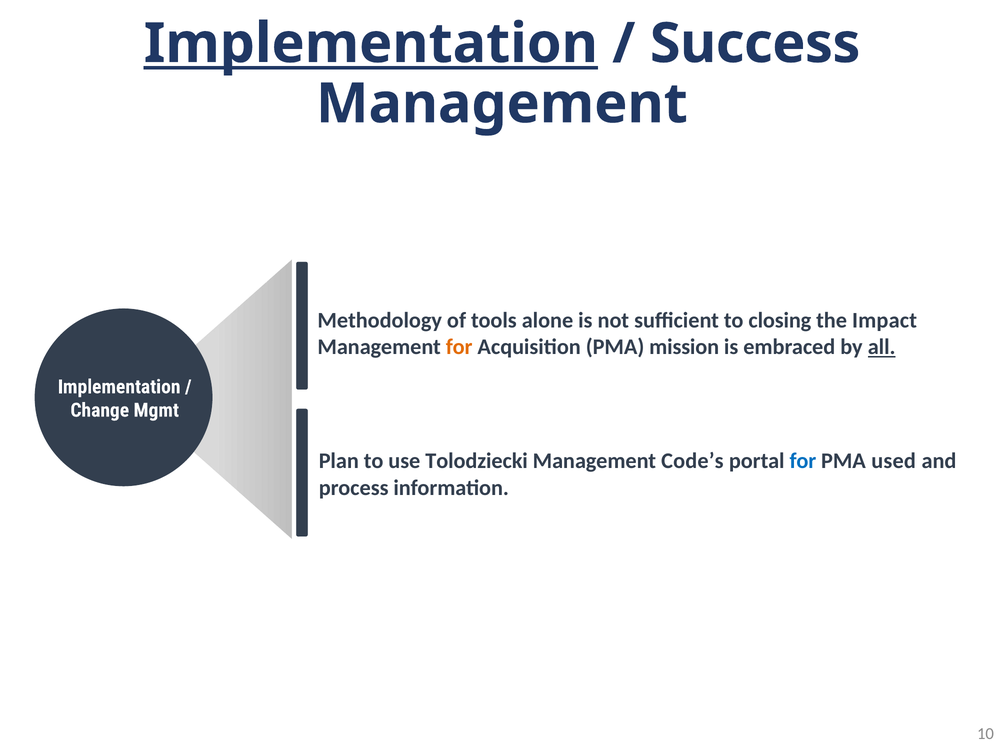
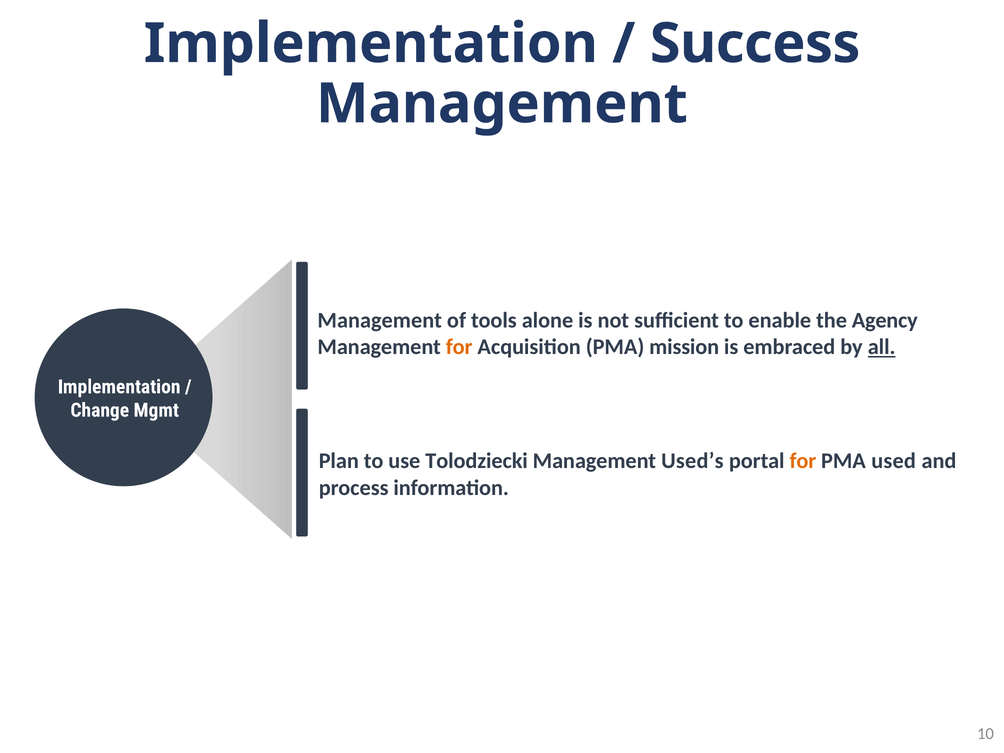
Implementation at (371, 44) underline: present -> none
Methodology at (380, 320): Methodology -> Management
closing: closing -> enable
Impact: Impact -> Agency
Code’s: Code’s -> Used’s
for at (803, 461) colour: blue -> orange
